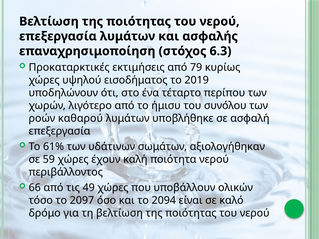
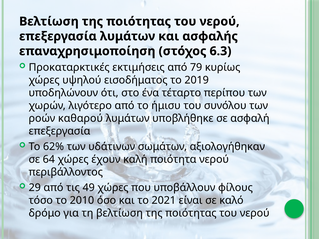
61%: 61% -> 62%
59: 59 -> 64
66: 66 -> 29
ολικών: ολικών -> φίλους
2097: 2097 -> 2010
2094: 2094 -> 2021
